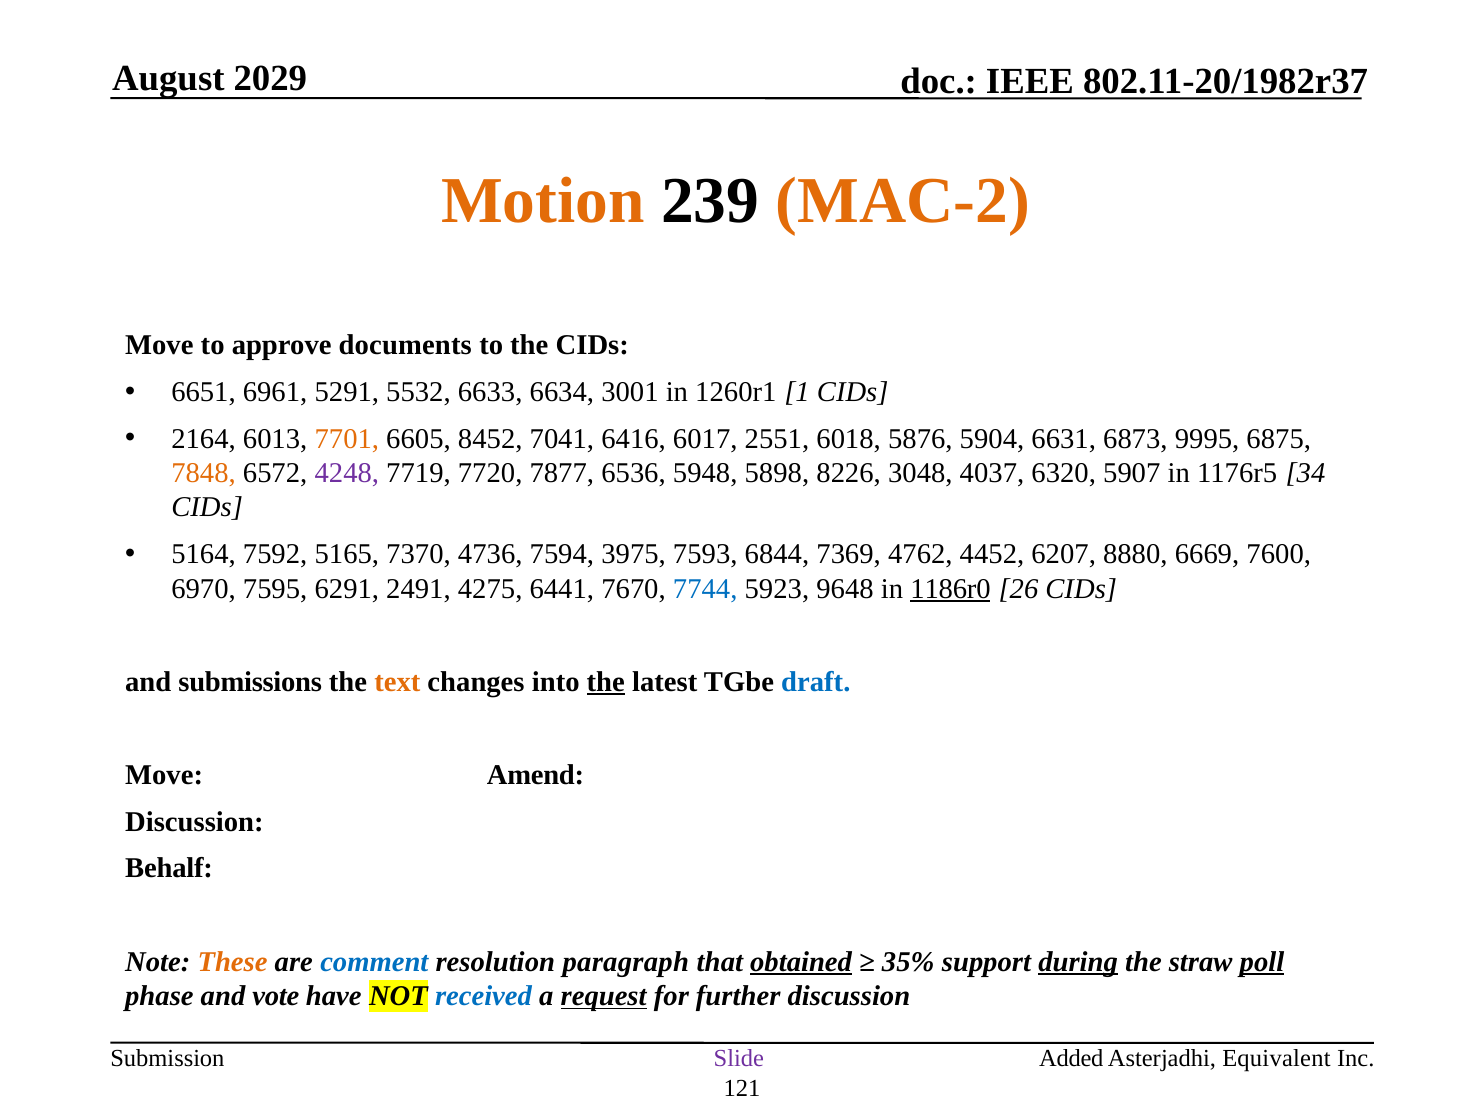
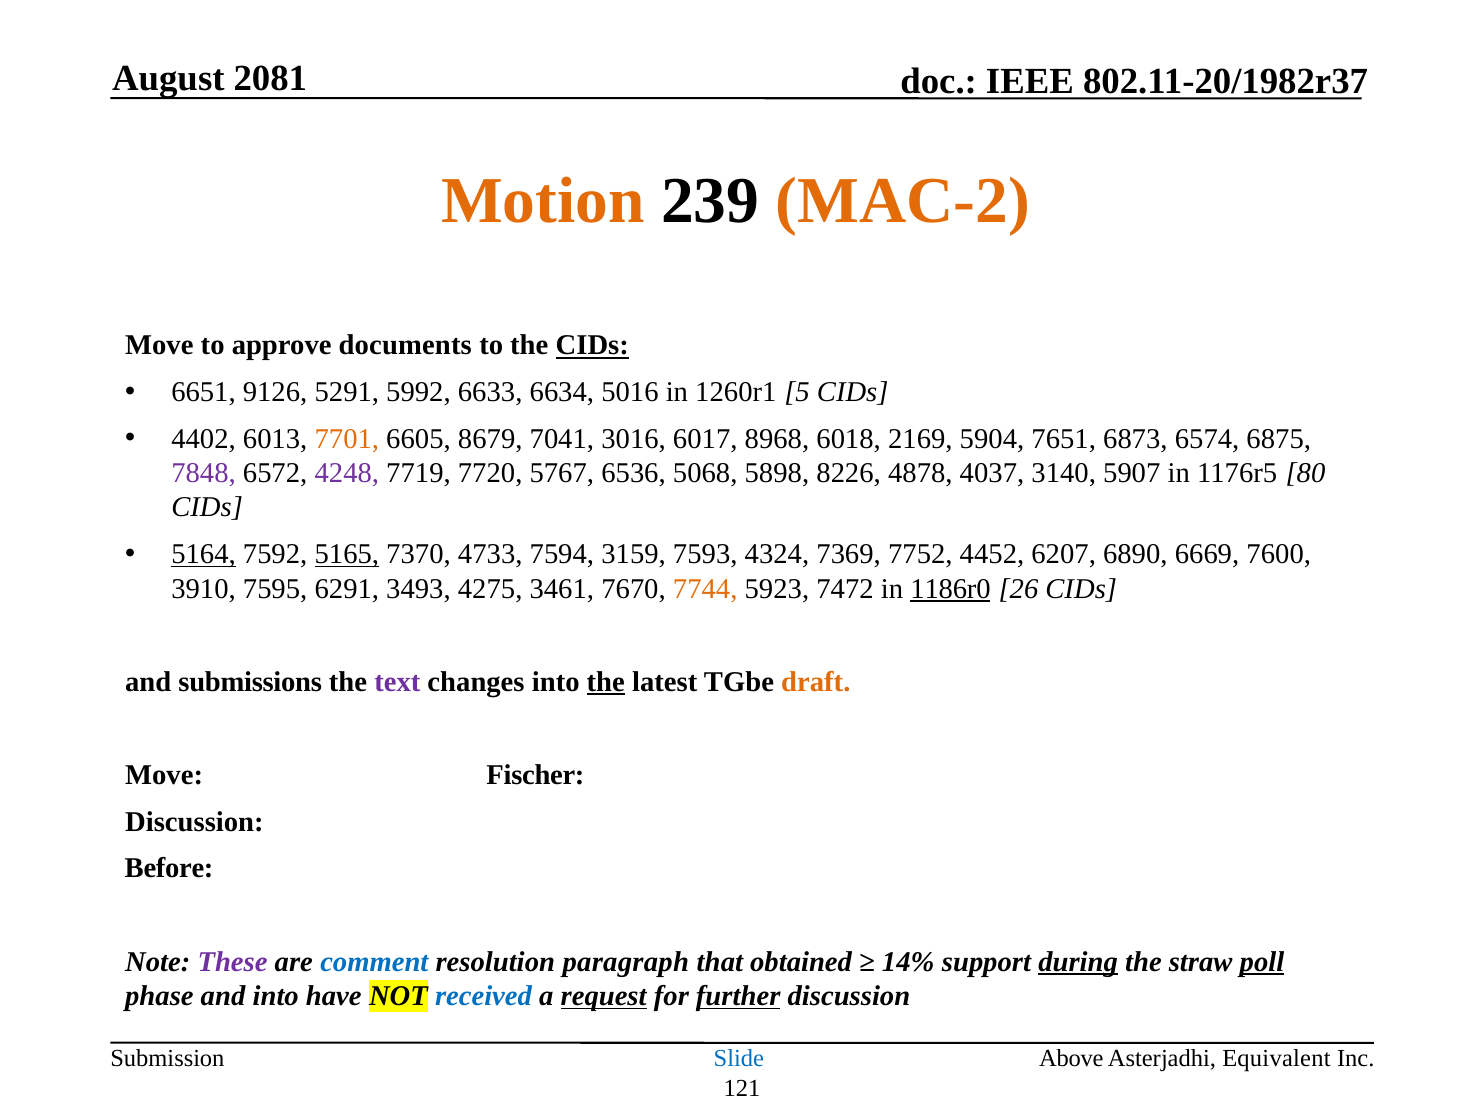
2029: 2029 -> 2081
CIDs at (592, 346) underline: none -> present
6961: 6961 -> 9126
5532: 5532 -> 5992
3001: 3001 -> 5016
1: 1 -> 5
2164: 2164 -> 4402
8452: 8452 -> 8679
6416: 6416 -> 3016
2551: 2551 -> 8968
5876: 5876 -> 2169
6631: 6631 -> 7651
9995: 9995 -> 6574
7848 colour: orange -> purple
7877: 7877 -> 5767
5948: 5948 -> 5068
3048: 3048 -> 4878
6320: 6320 -> 3140
34: 34 -> 80
5164 underline: none -> present
5165 underline: none -> present
4736: 4736 -> 4733
3975: 3975 -> 3159
6844: 6844 -> 4324
4762: 4762 -> 7752
8880: 8880 -> 6890
6970: 6970 -> 3910
2491: 2491 -> 3493
6441: 6441 -> 3461
7744 colour: blue -> orange
9648: 9648 -> 7472
text colour: orange -> purple
draft colour: blue -> orange
Amend: Amend -> Fischer
Behalf: Behalf -> Before
These colour: orange -> purple
obtained underline: present -> none
35%: 35% -> 14%
and vote: vote -> into
further underline: none -> present
Slide colour: purple -> blue
Added: Added -> Above
